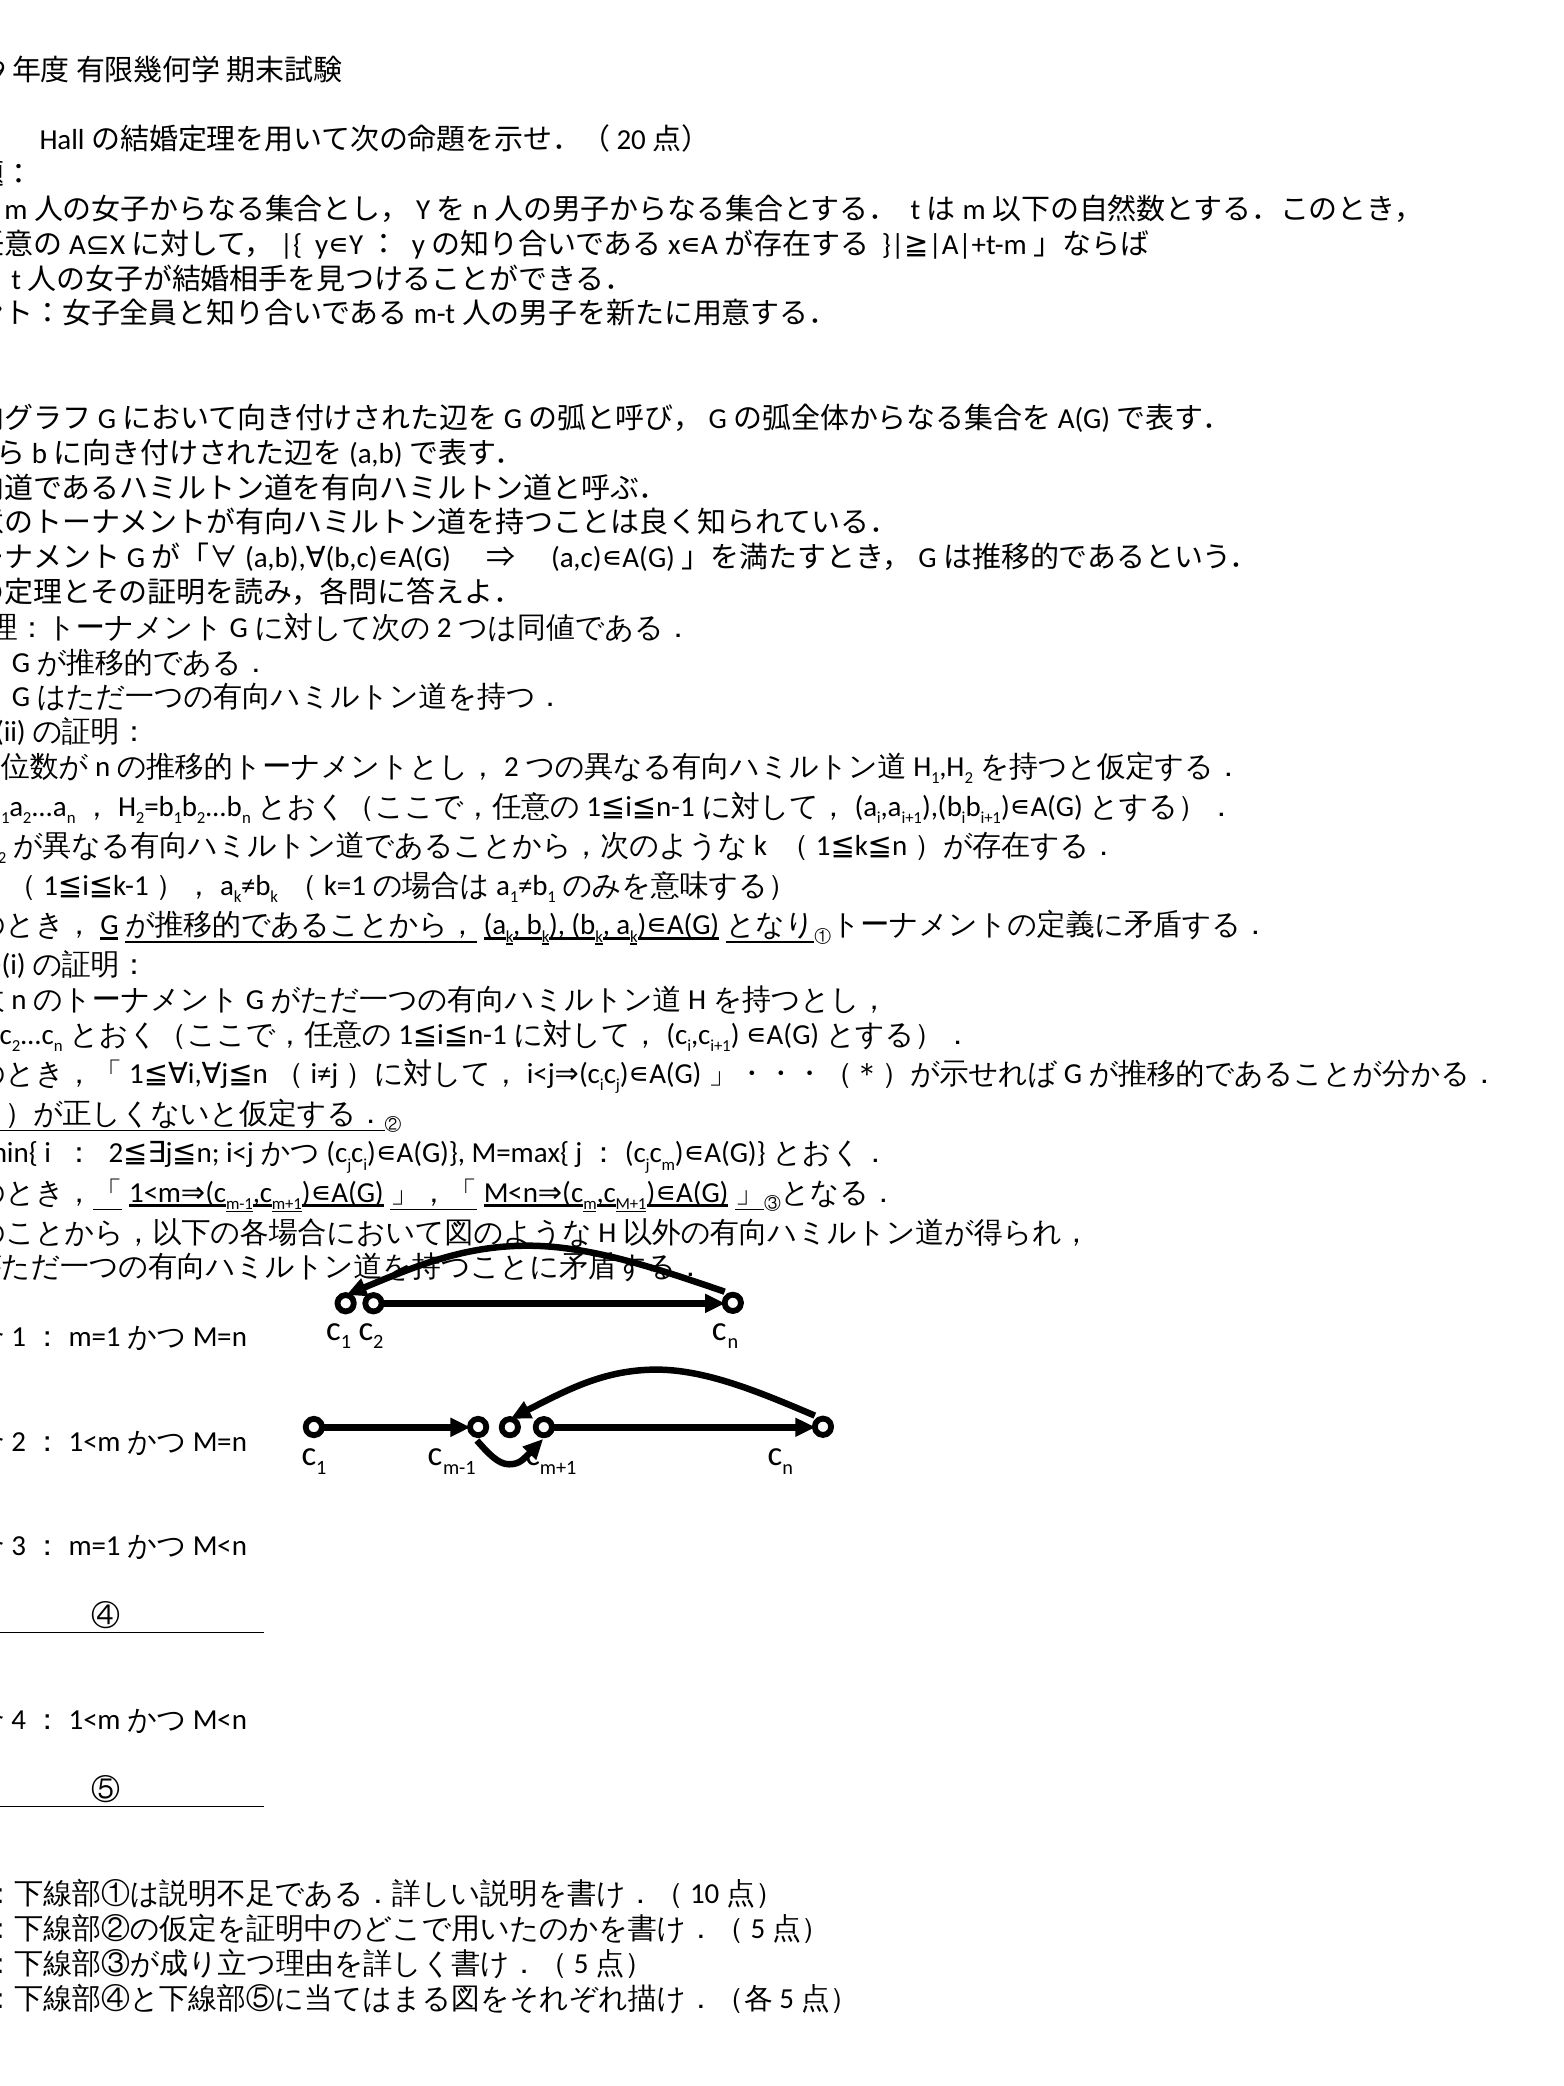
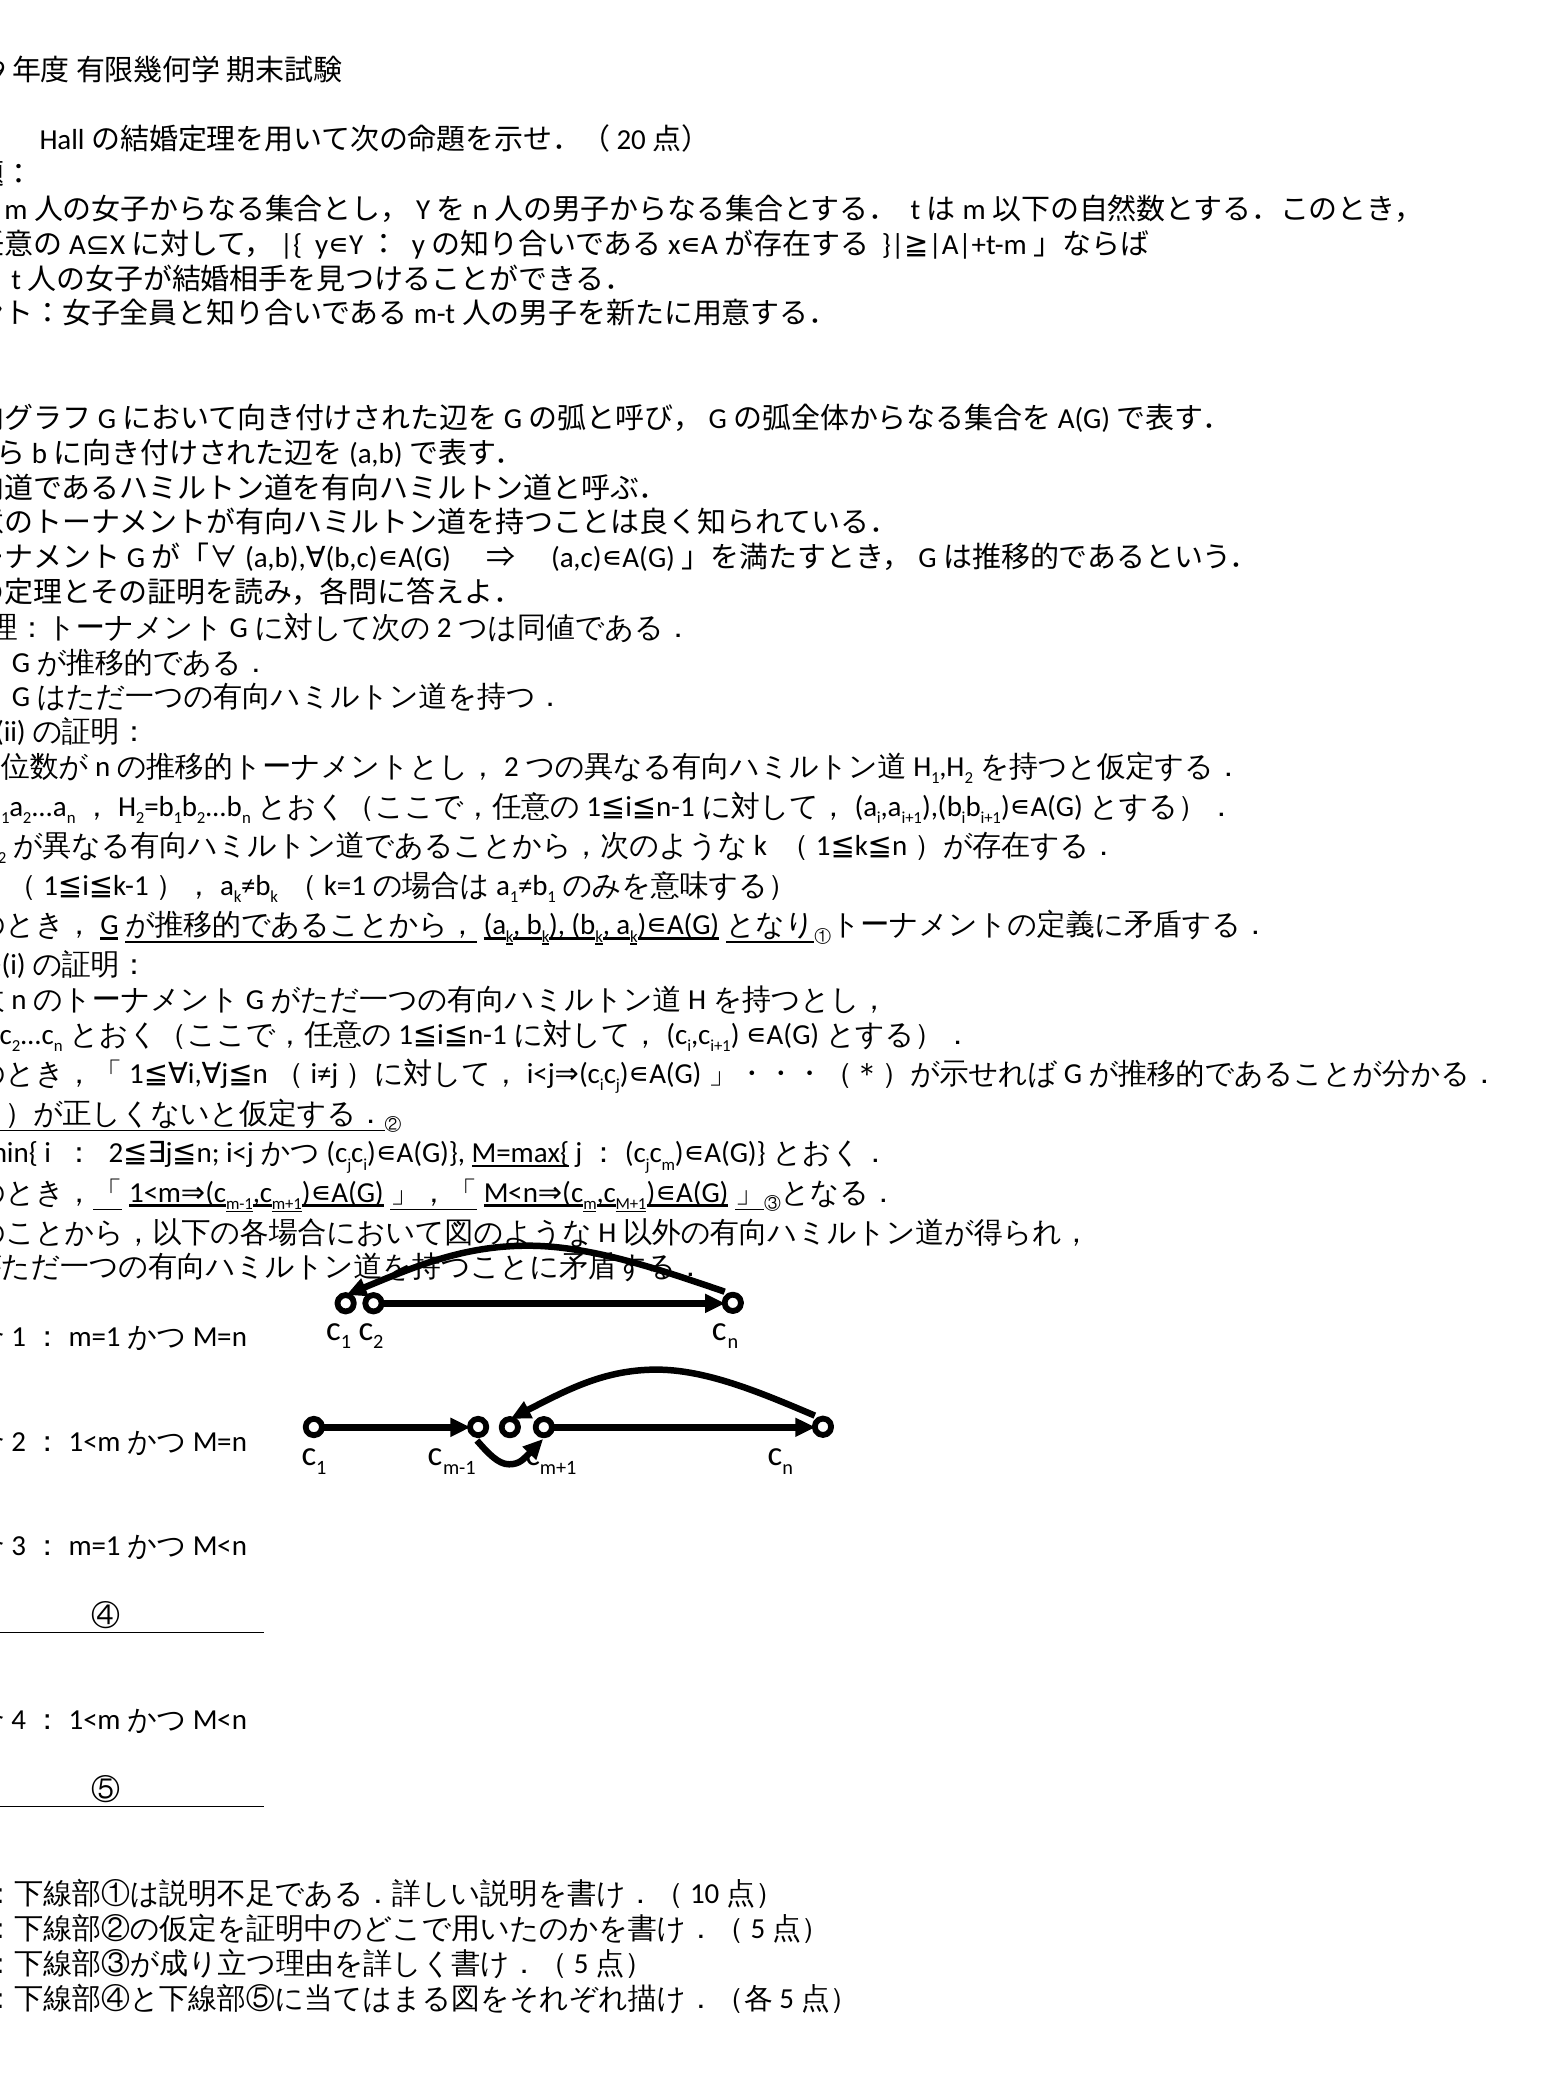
M=max{ underline: none -> present
